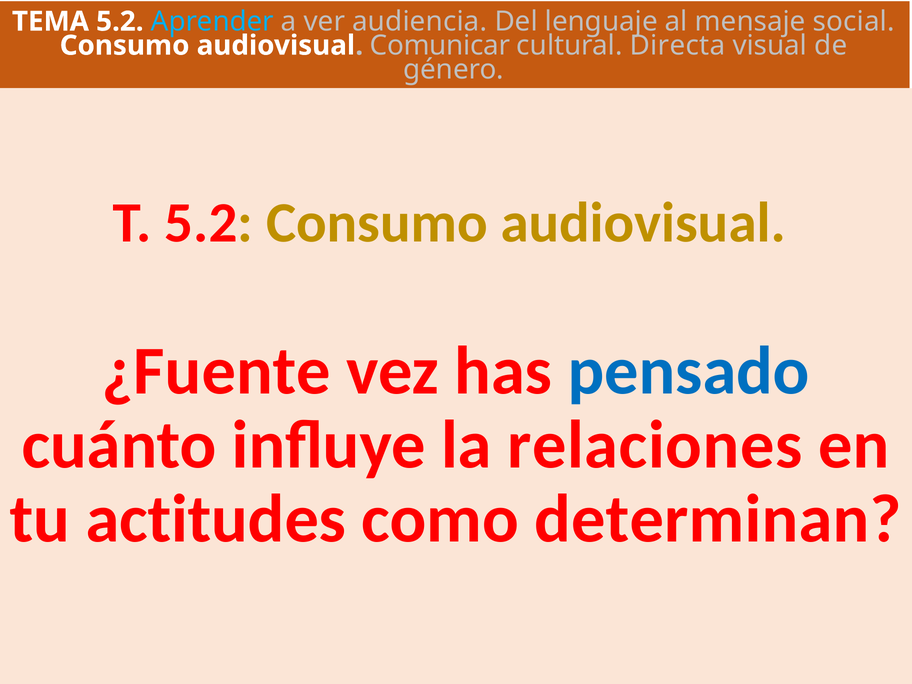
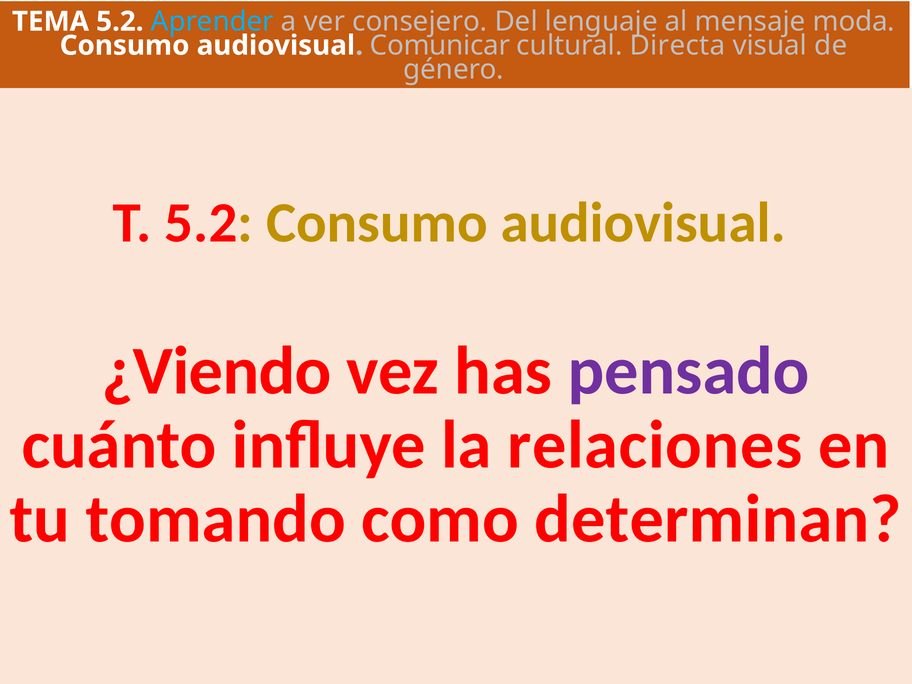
audiencia: audiencia -> consejero
social: social -> moda
¿Fuente: ¿Fuente -> ¿Viendo
pensado colour: blue -> purple
actitudes: actitudes -> tomando
